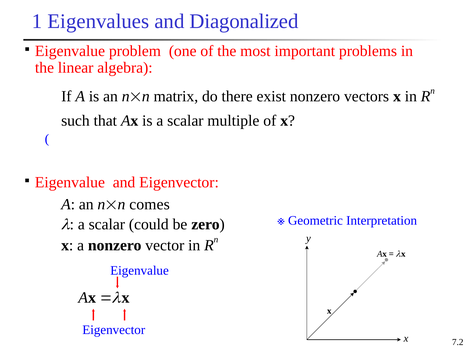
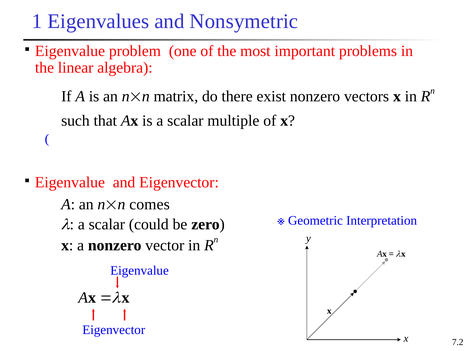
Diagonalized: Diagonalized -> Nonsymetric
